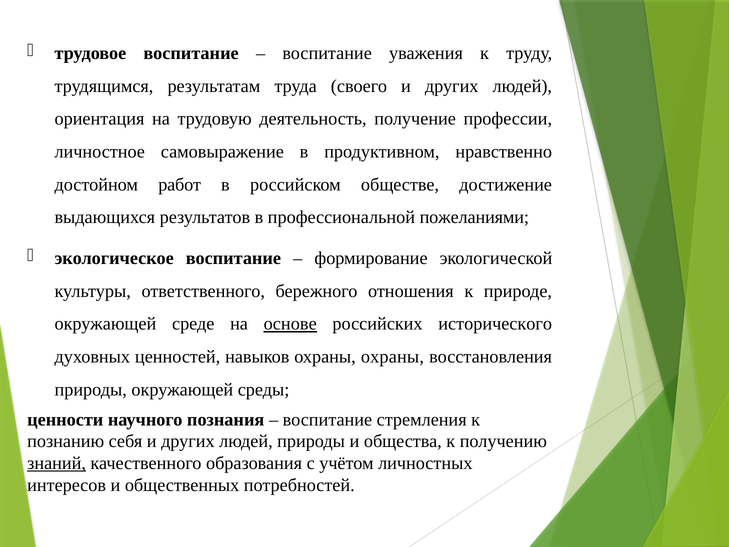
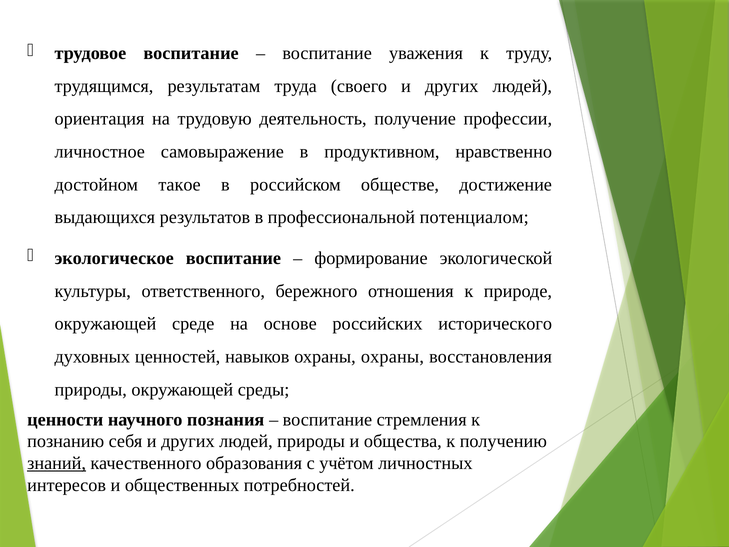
работ: работ -> такое
пожеланиями: пожеланиями -> потенциалом
основе underline: present -> none
